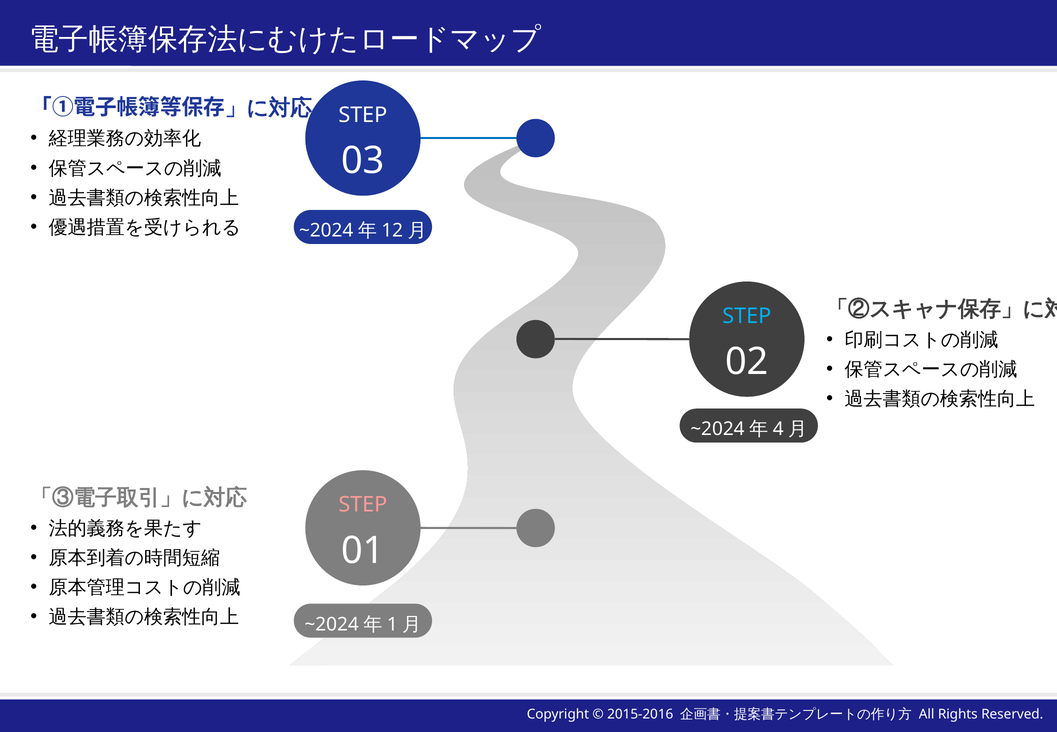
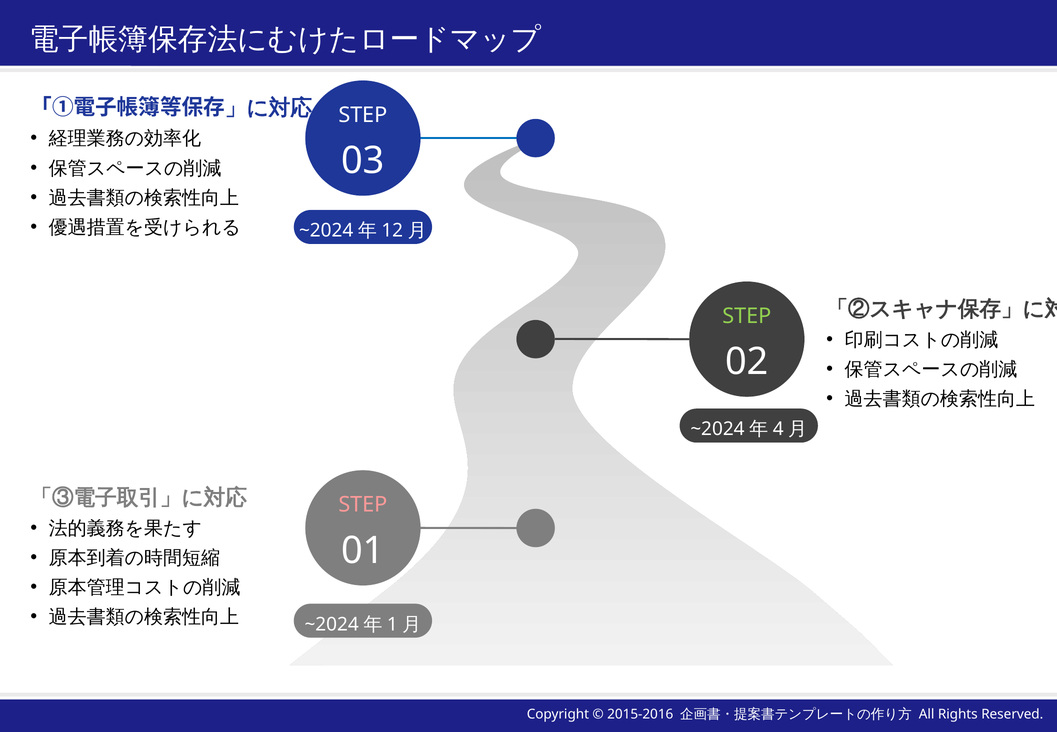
STEP at (747, 316) colour: light blue -> light green
